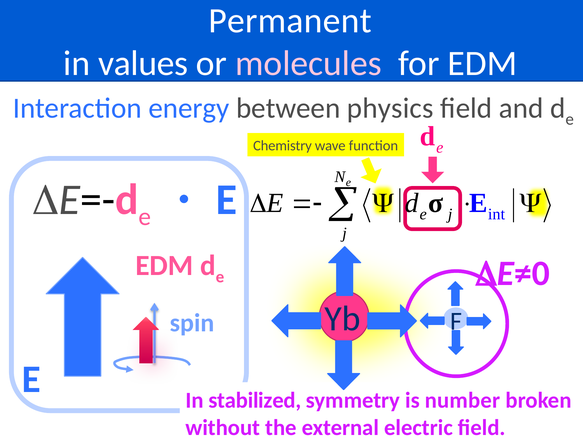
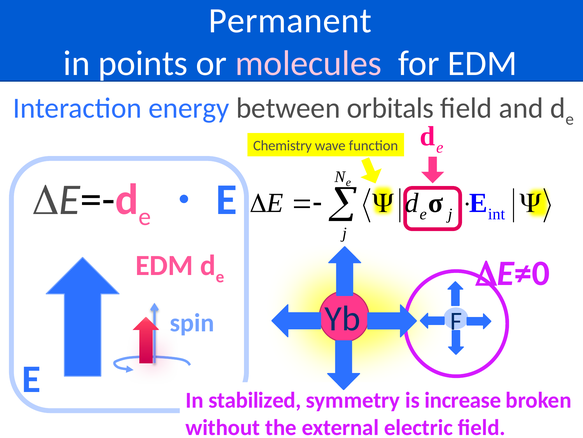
values: values -> points
physics: physics -> orbitals
number: number -> increase
